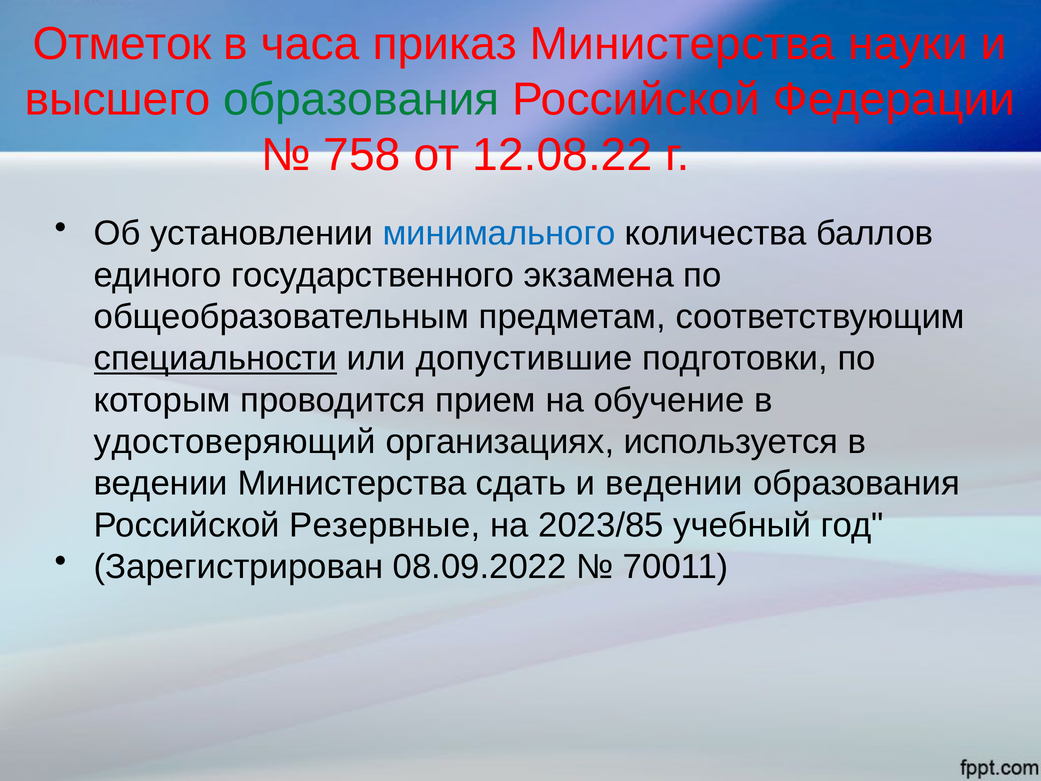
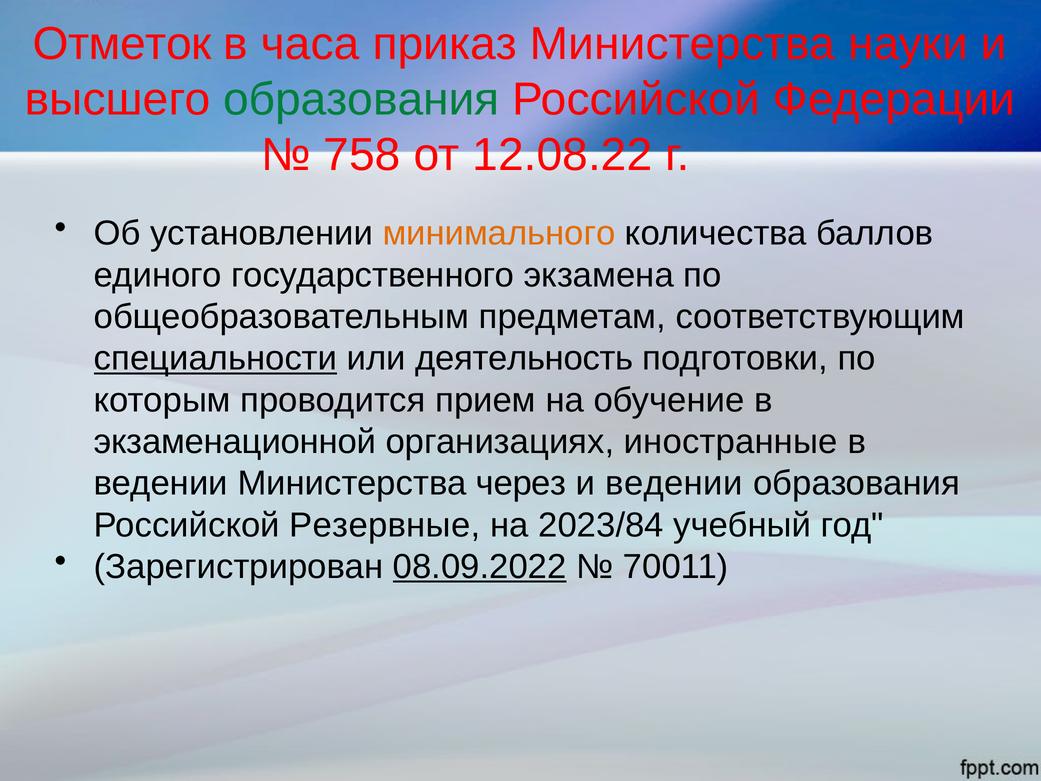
минимального colour: blue -> orange
допустившие: допустившие -> деятельность
удостоверяющий: удостоверяющий -> экзаменационной
используется: используется -> иностранные
сдать: сдать -> через
2023/85: 2023/85 -> 2023/84
08.09.2022 underline: none -> present
